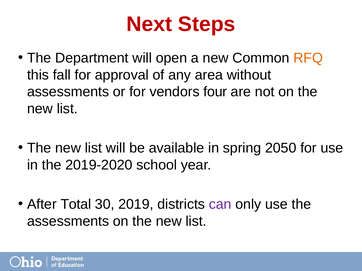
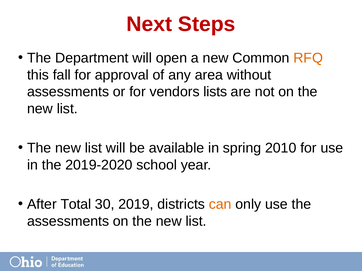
four: four -> lists
2050: 2050 -> 2010
can colour: purple -> orange
